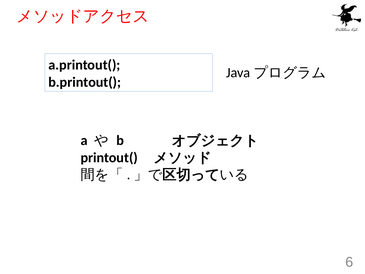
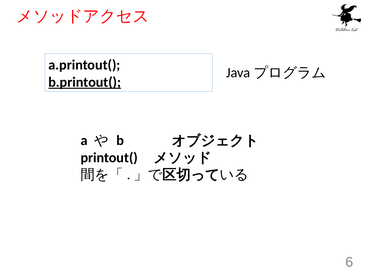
b.printout( underline: none -> present
